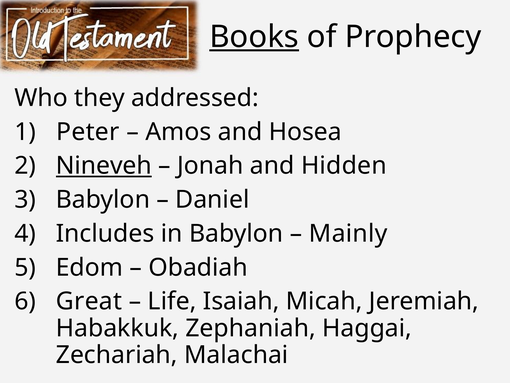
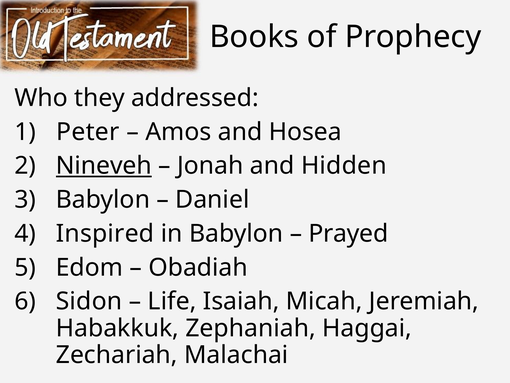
Books underline: present -> none
Includes: Includes -> Inspired
Mainly: Mainly -> Prayed
Great: Great -> Sidon
